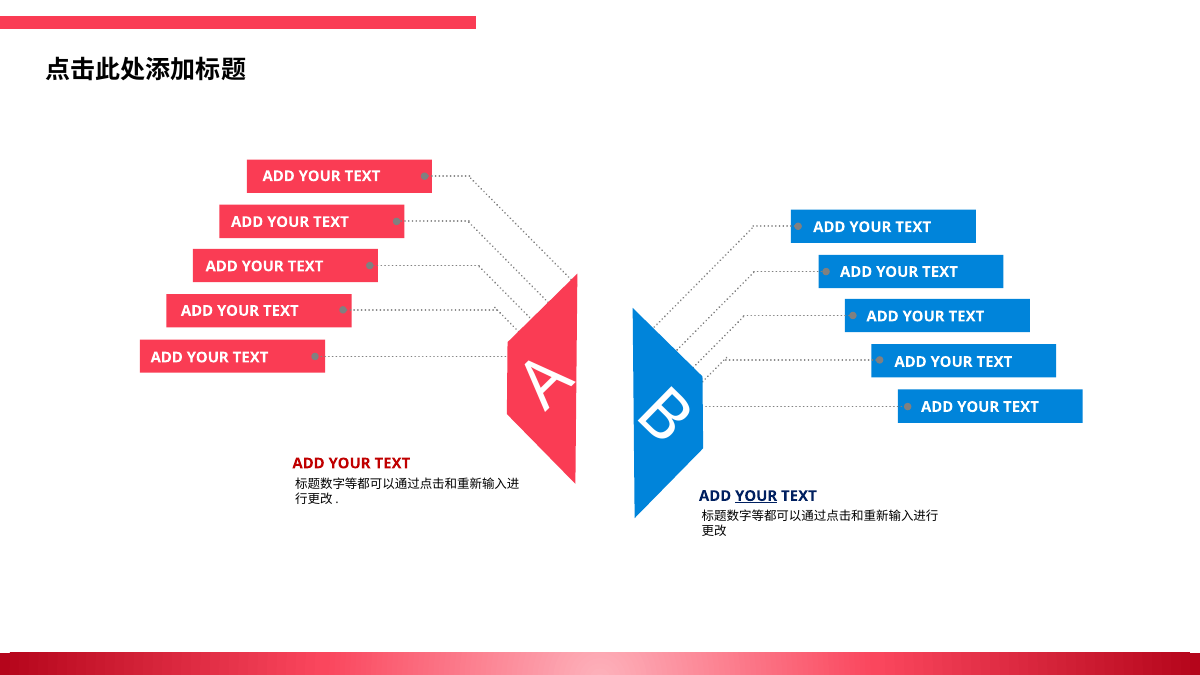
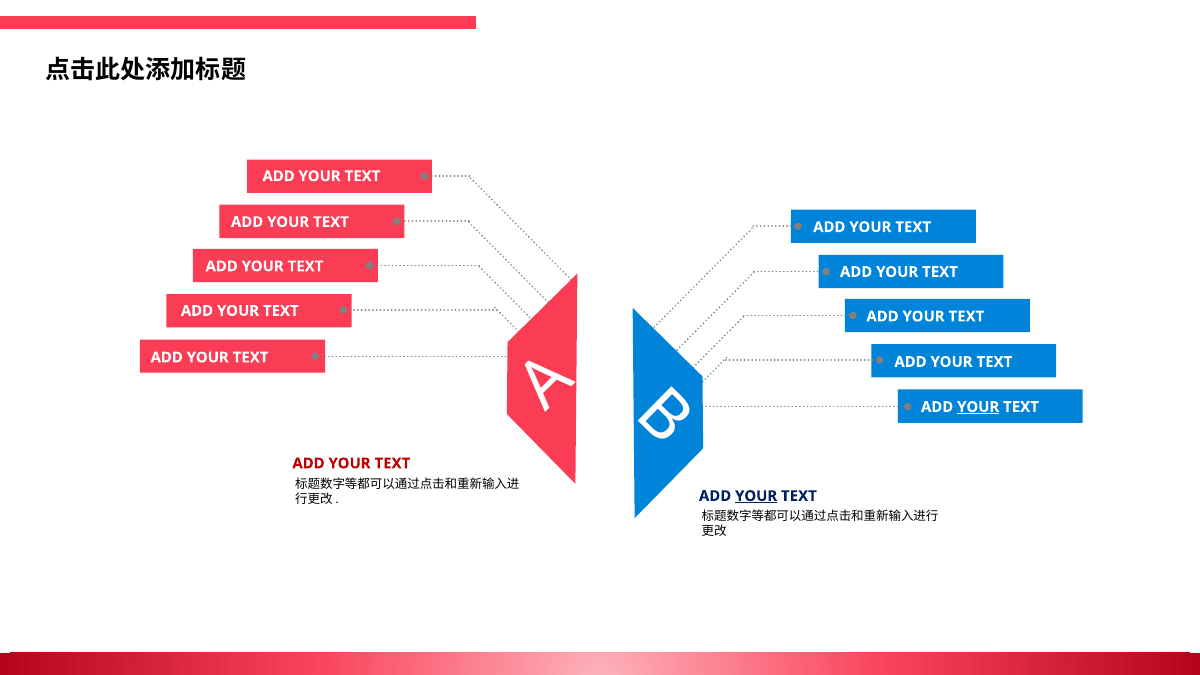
YOUR at (978, 407) underline: none -> present
